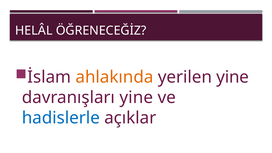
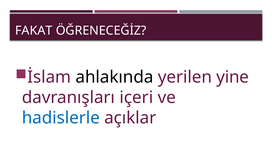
HELÂL: HELÂL -> FAKAT
ahlakında colour: orange -> black
davranışları yine: yine -> içeri
